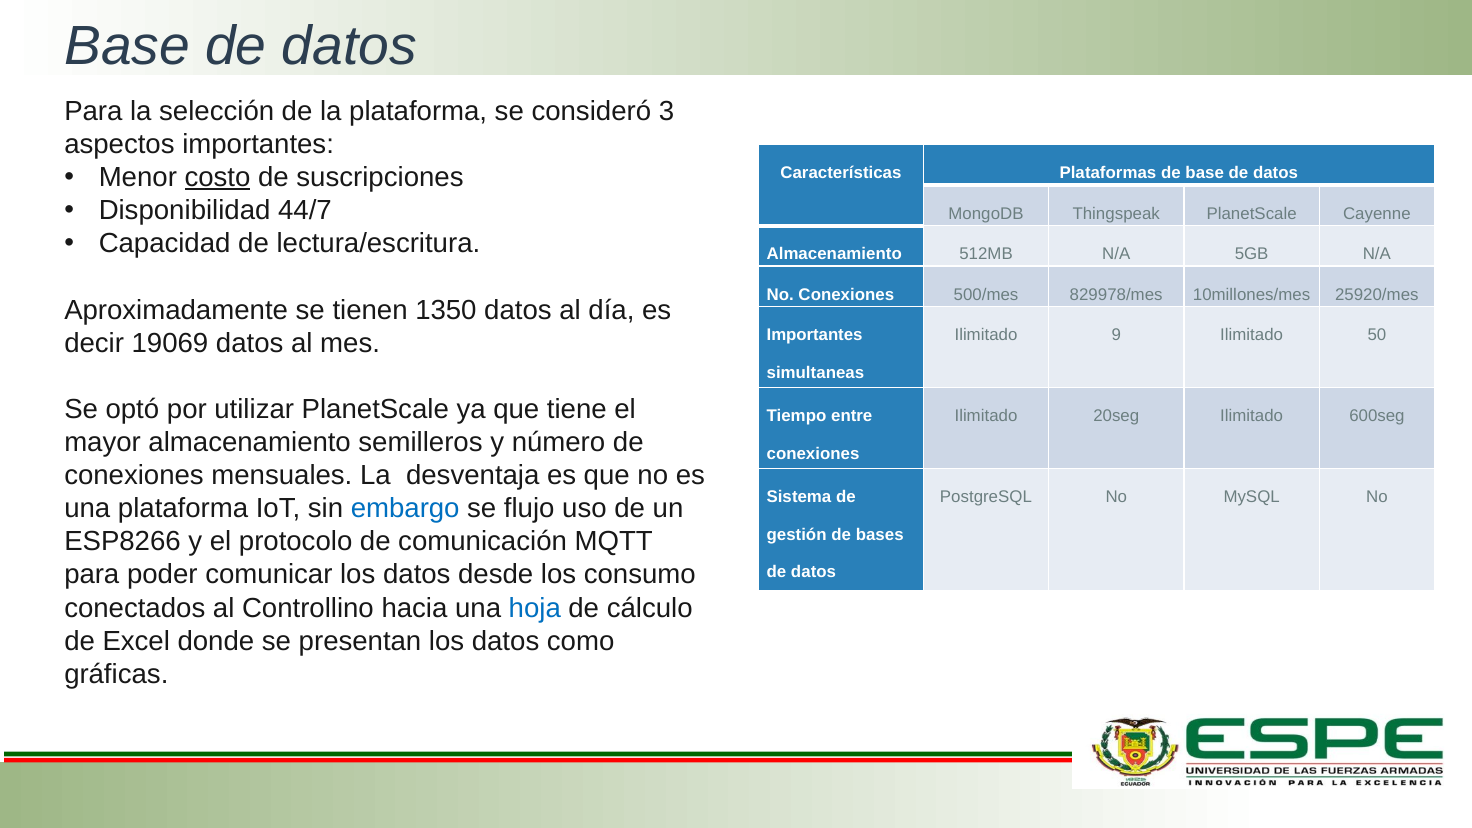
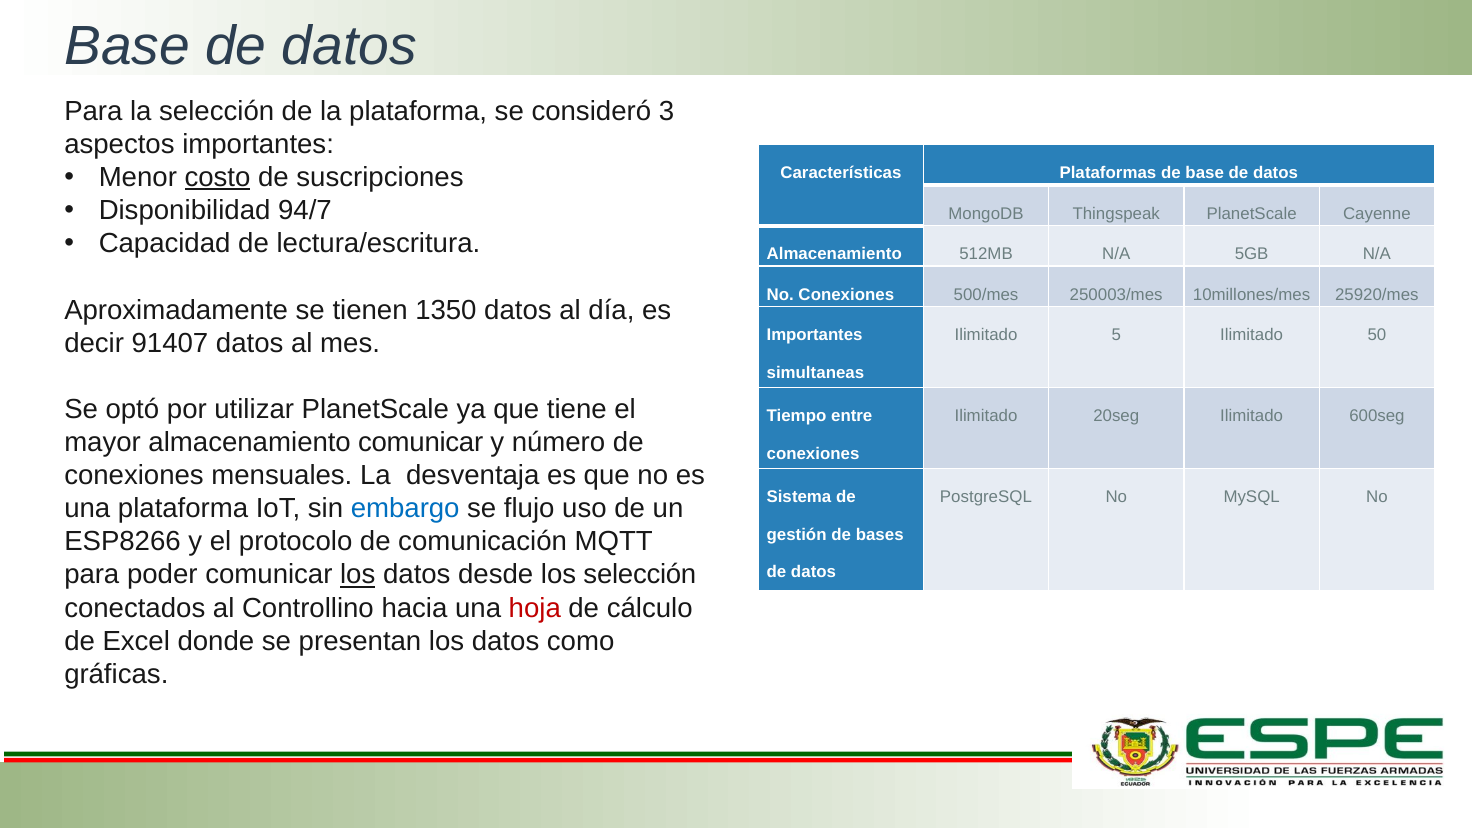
44/7: 44/7 -> 94/7
829978/mes: 829978/mes -> 250003/mes
9: 9 -> 5
19069: 19069 -> 91407
almacenamiento semilleros: semilleros -> comunicar
los at (358, 575) underline: none -> present
los consumo: consumo -> selección
hoja colour: blue -> red
